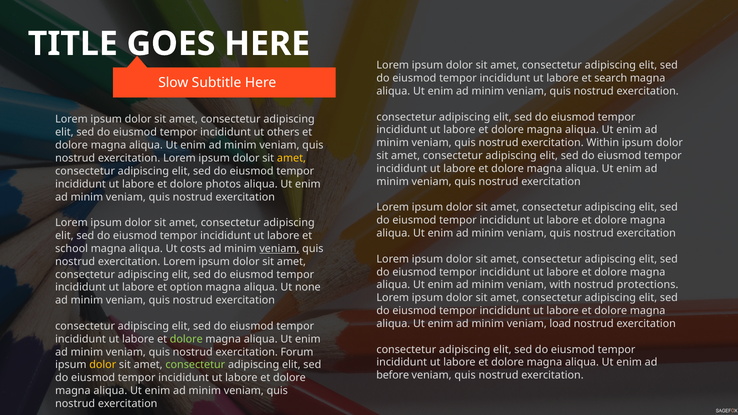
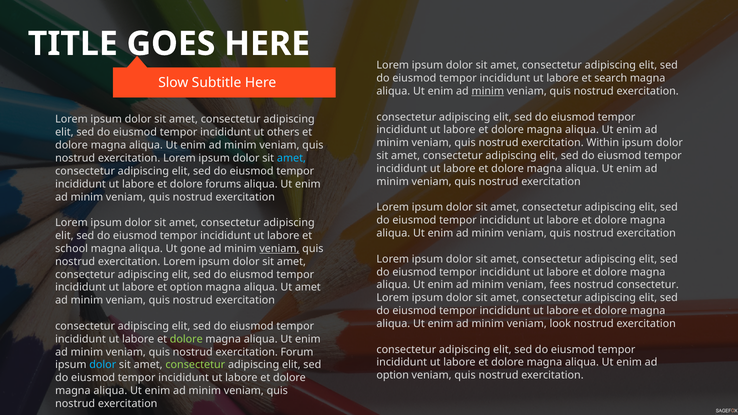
minim at (488, 91) underline: none -> present
amet at (291, 158) colour: yellow -> light blue
photos: photos -> forums
costs: costs -> gone
with: with -> fees
nostrud protections: protections -> consectetur
Ut none: none -> amet
load: load -> look
dolor at (103, 365) colour: yellow -> light blue
before at (393, 375): before -> option
